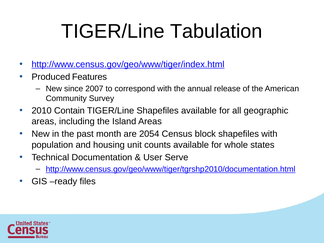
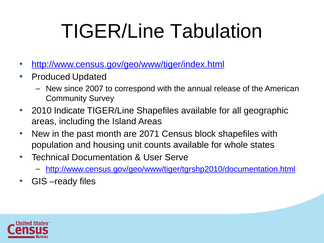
Features: Features -> Updated
Contain: Contain -> Indicate
2054: 2054 -> 2071
